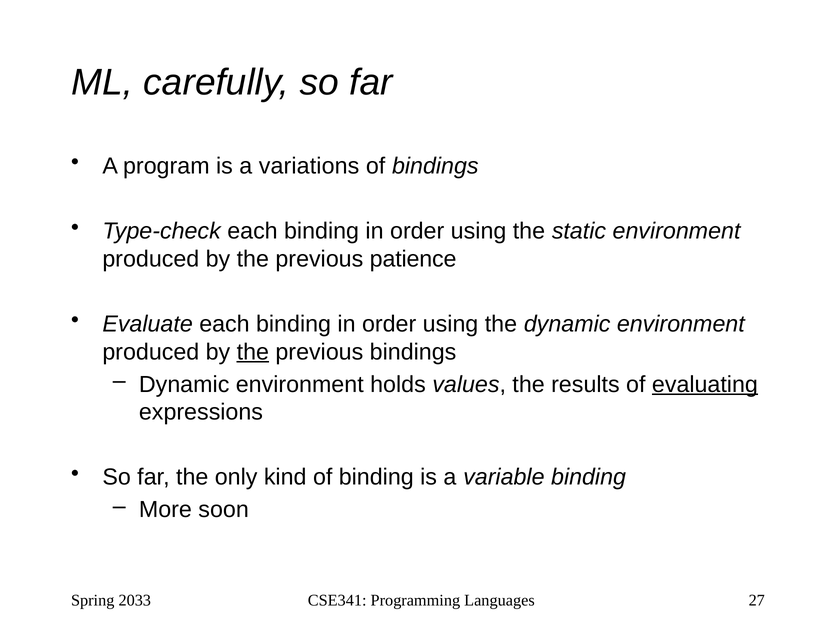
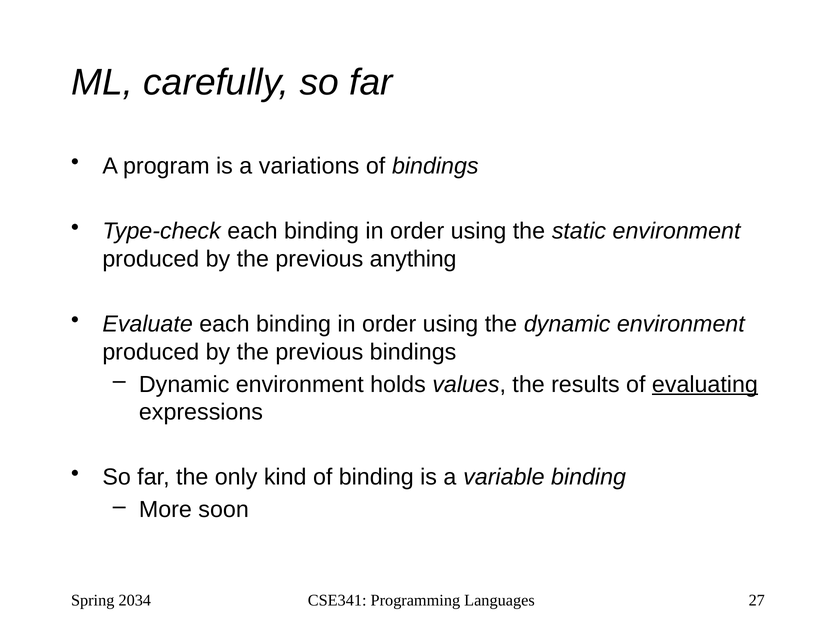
patience: patience -> anything
the at (253, 352) underline: present -> none
2033: 2033 -> 2034
